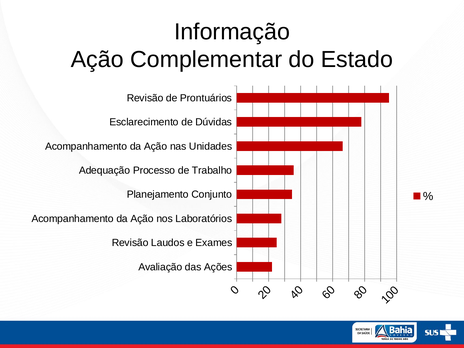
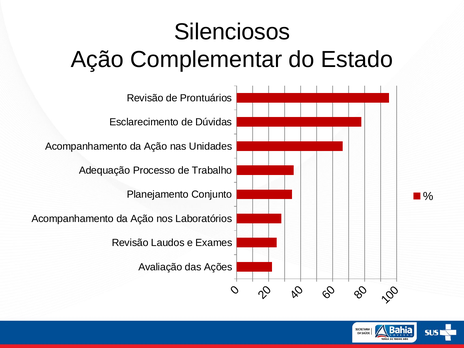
Informação: Informação -> Silenciosos
